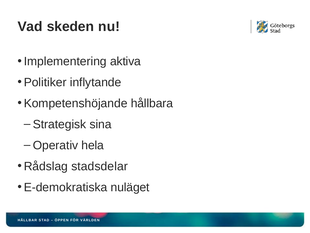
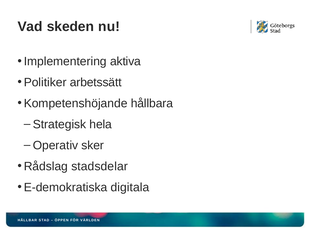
inflytande: inflytande -> arbetssätt
sina: sina -> hela
hela: hela -> sker
nuläget: nuläget -> digitala
